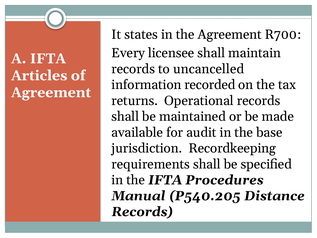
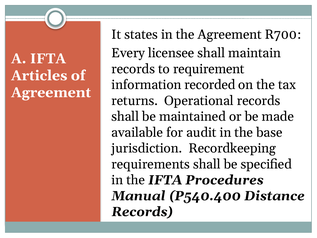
uncancelled: uncancelled -> requirement
P540.205: P540.205 -> P540.400
